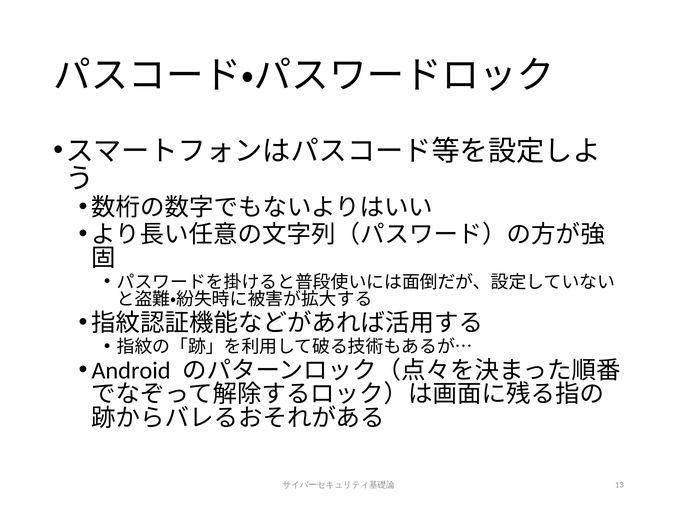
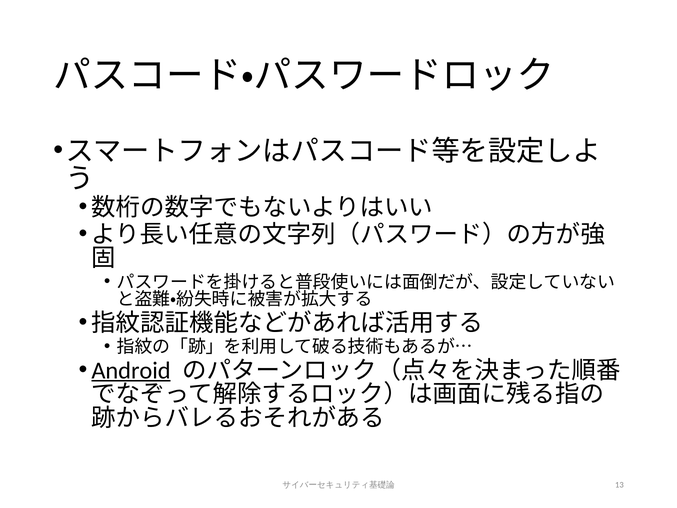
Android underline: none -> present
